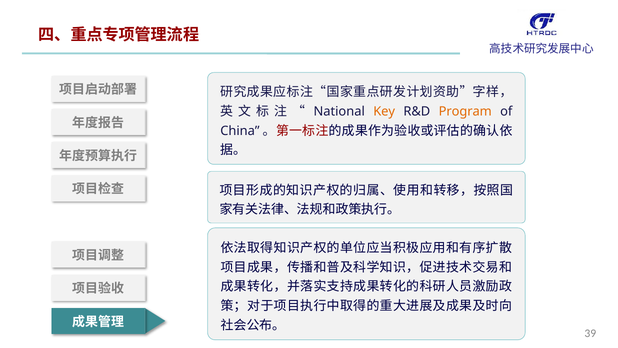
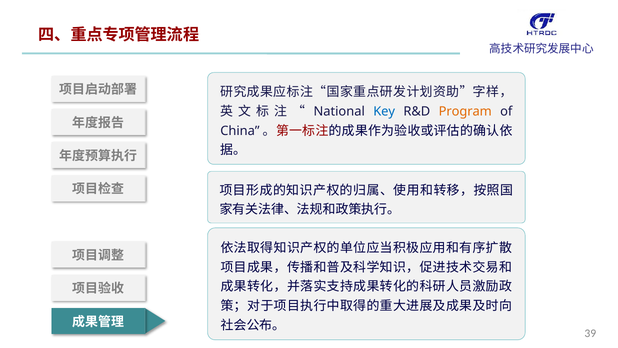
Key colour: orange -> blue
